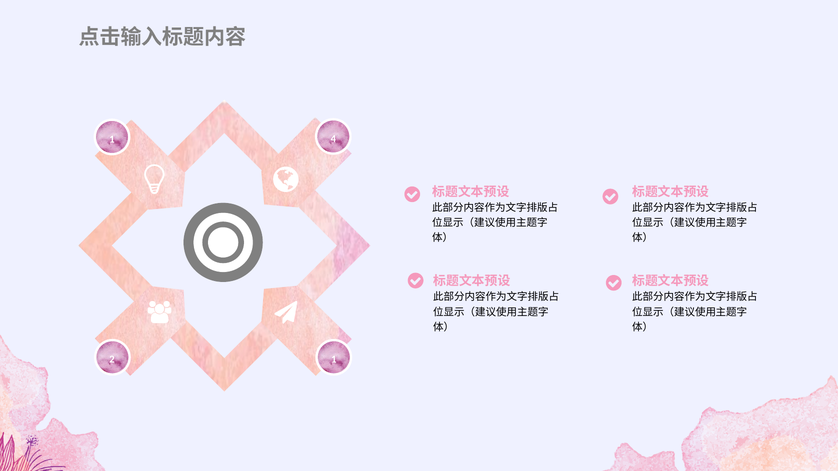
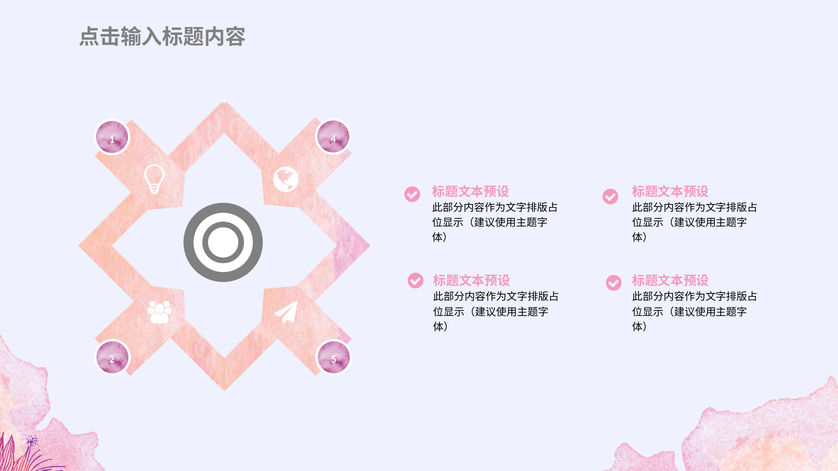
2 1: 1 -> 5
